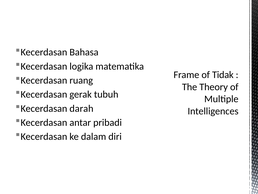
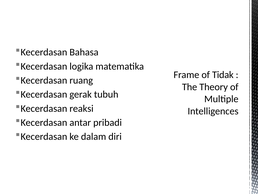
darah: darah -> reaksi
